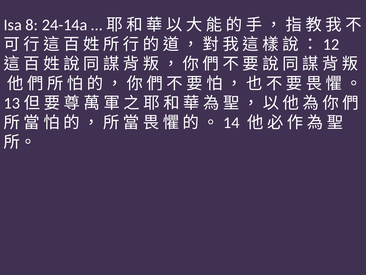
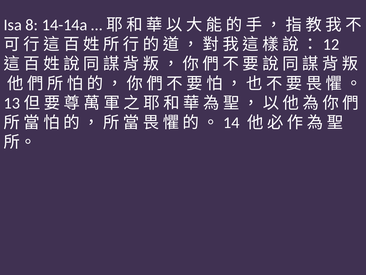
24-14a: 24-14a -> 14-14a
